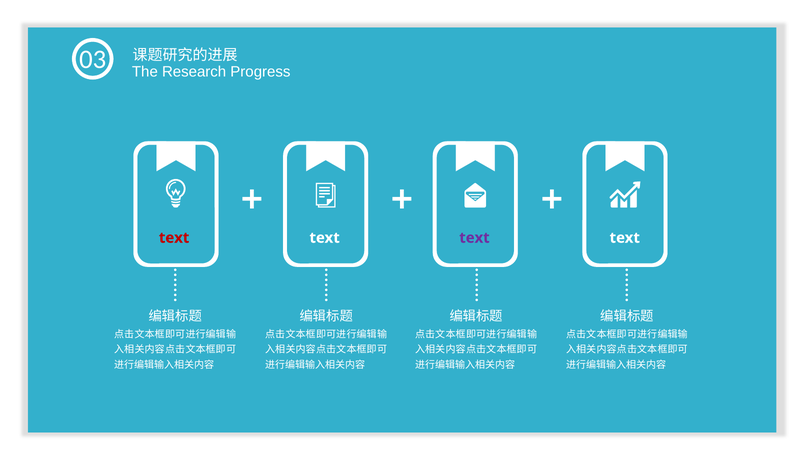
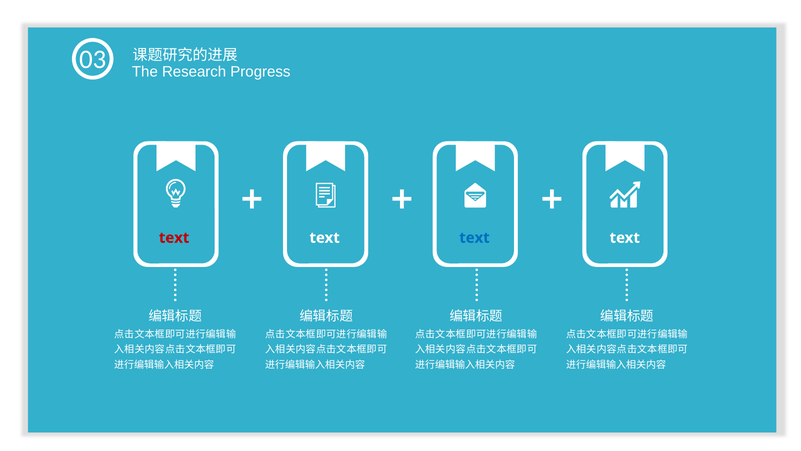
text at (474, 238) colour: purple -> blue
